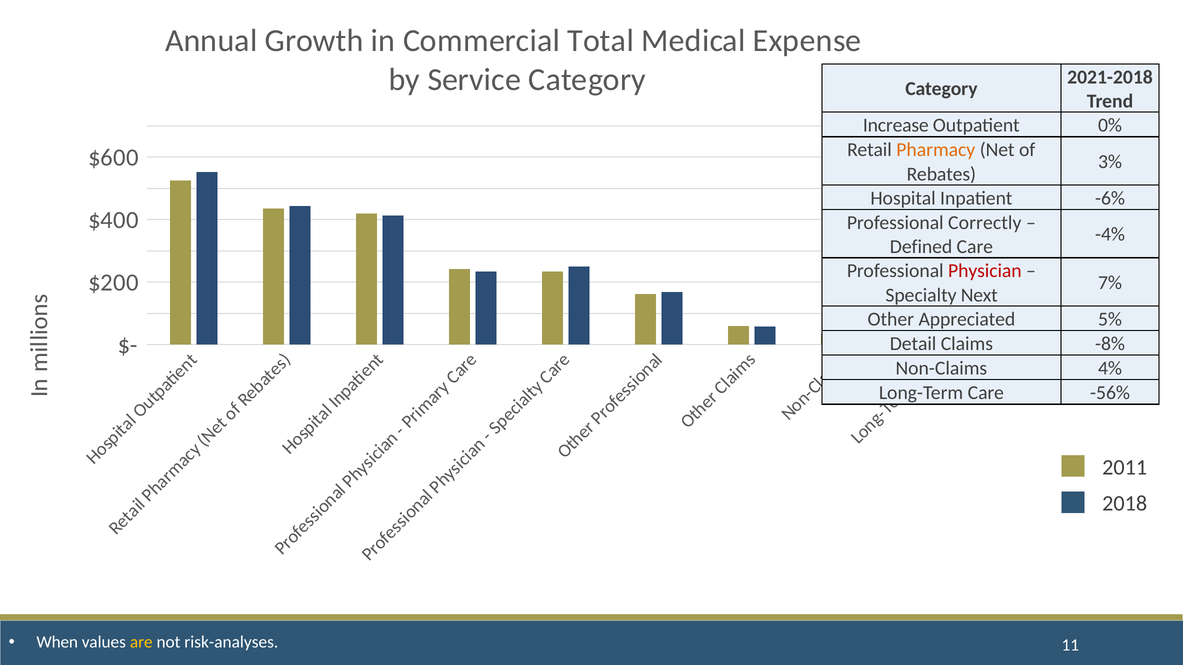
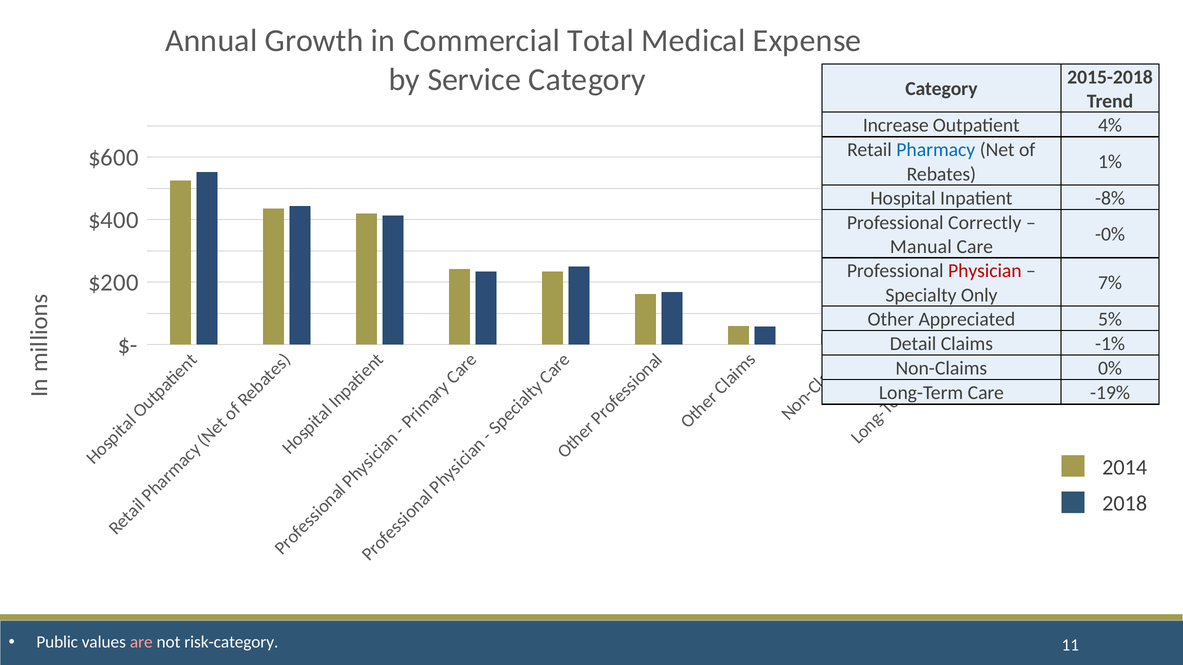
2021-2018: 2021-2018 -> 2015-2018
0%: 0% -> 4%
Pharmacy colour: orange -> blue
3%: 3% -> 1%
-6%: -6% -> -8%
-4%: -4% -> -0%
Defined: Defined -> Manual
Next: Next -> Only
-8%: -8% -> -1%
4%: 4% -> 0%
-56%: -56% -> -19%
2011: 2011 -> 2014
When: When -> Public
are colour: yellow -> pink
risk-analyses: risk-analyses -> risk-category
